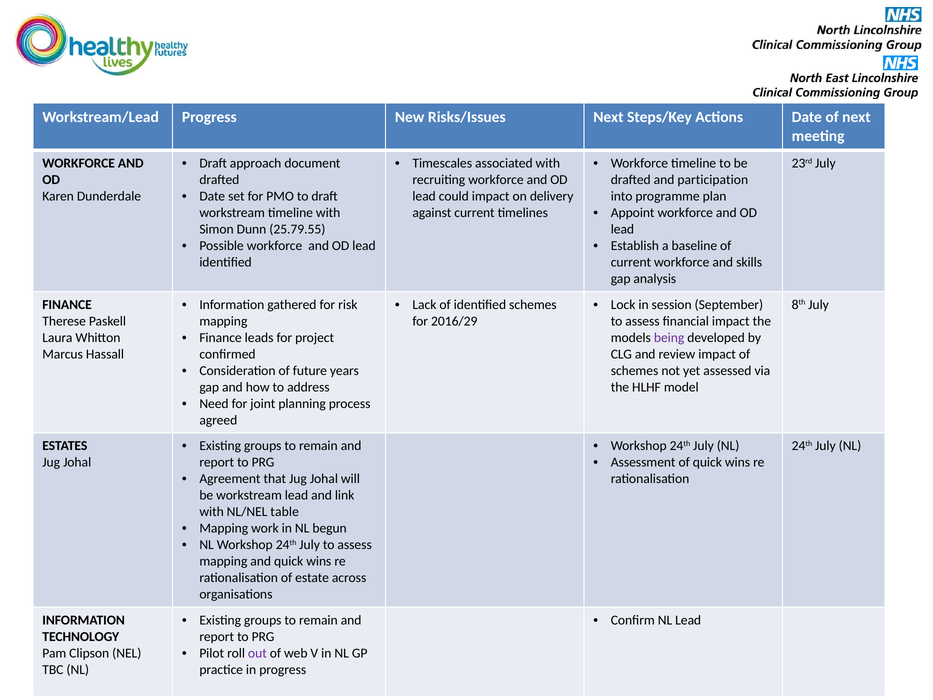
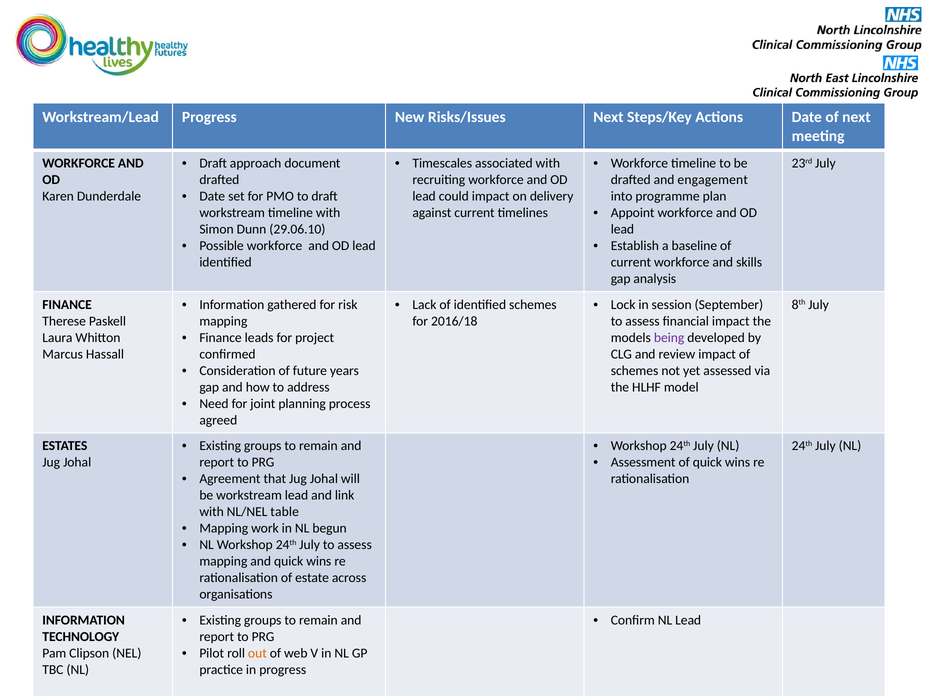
participation: participation -> engagement
25.79.55: 25.79.55 -> 29.06.10
2016/29: 2016/29 -> 2016/18
out colour: purple -> orange
